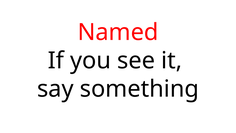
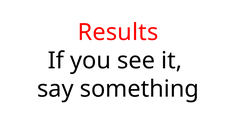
Named: Named -> Results
